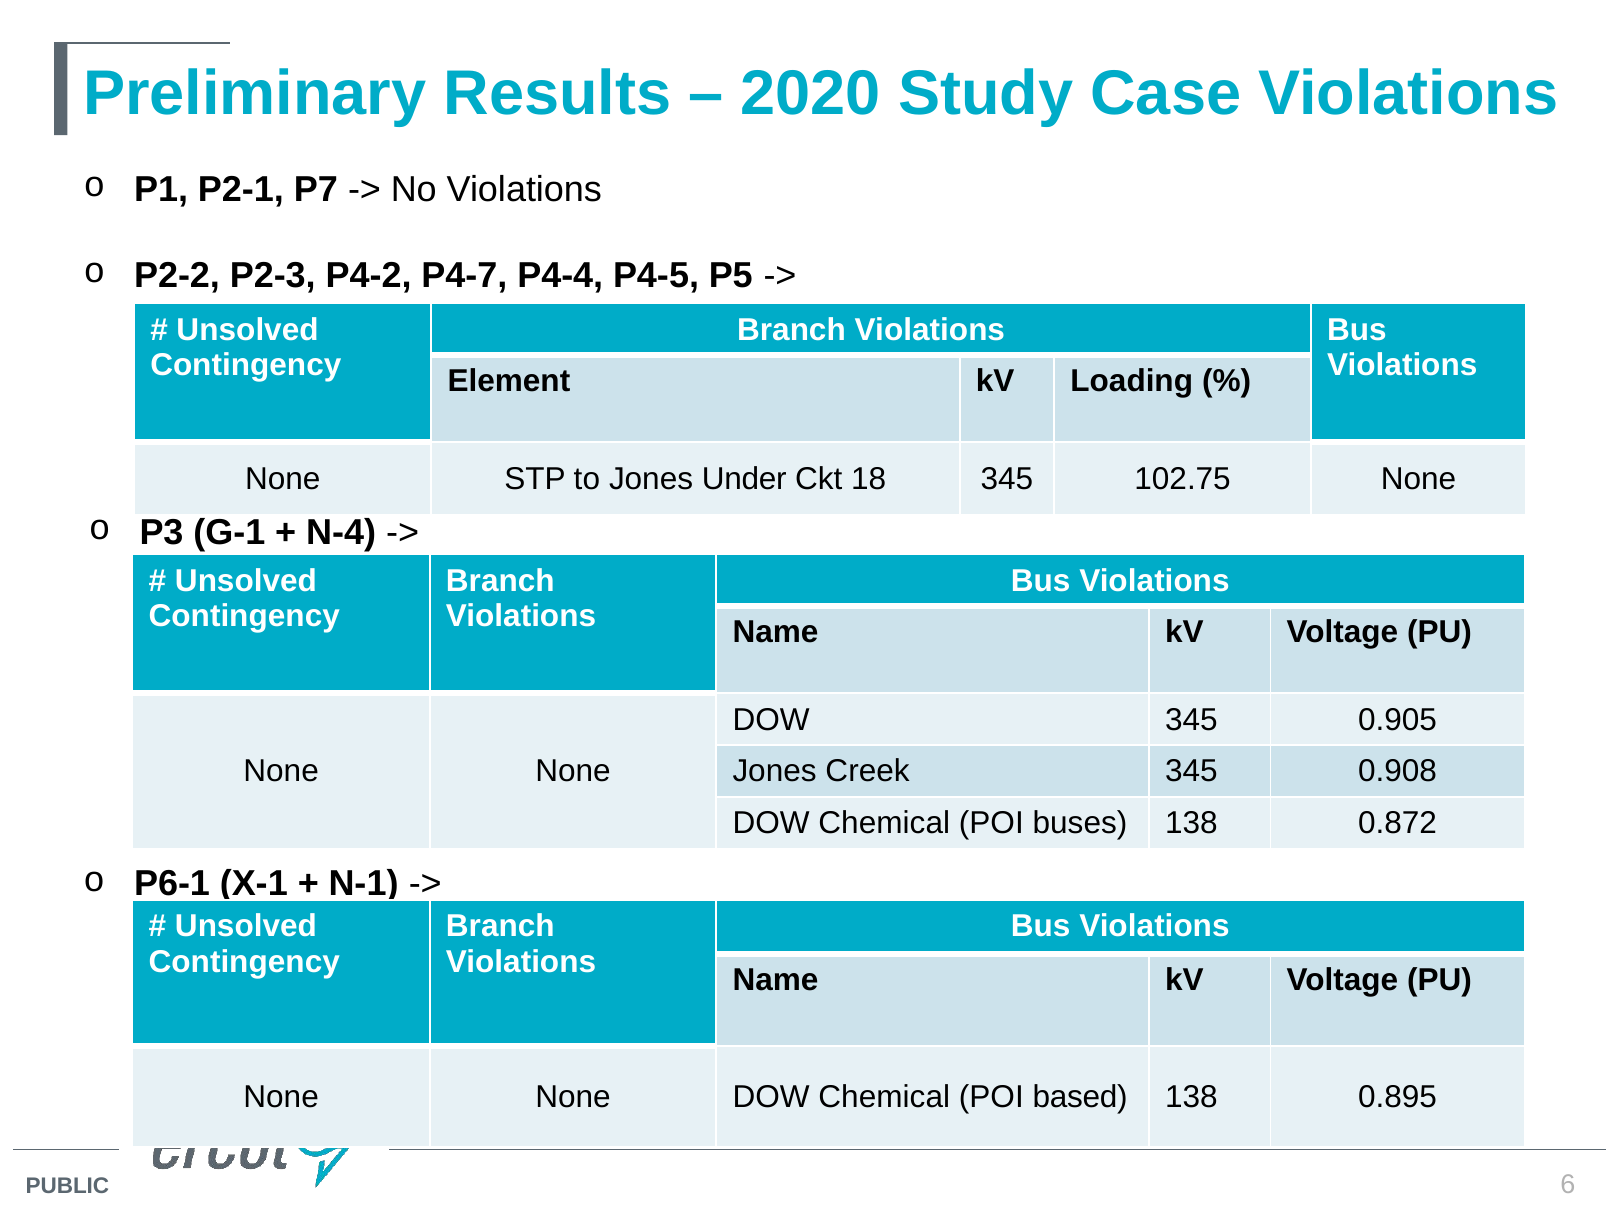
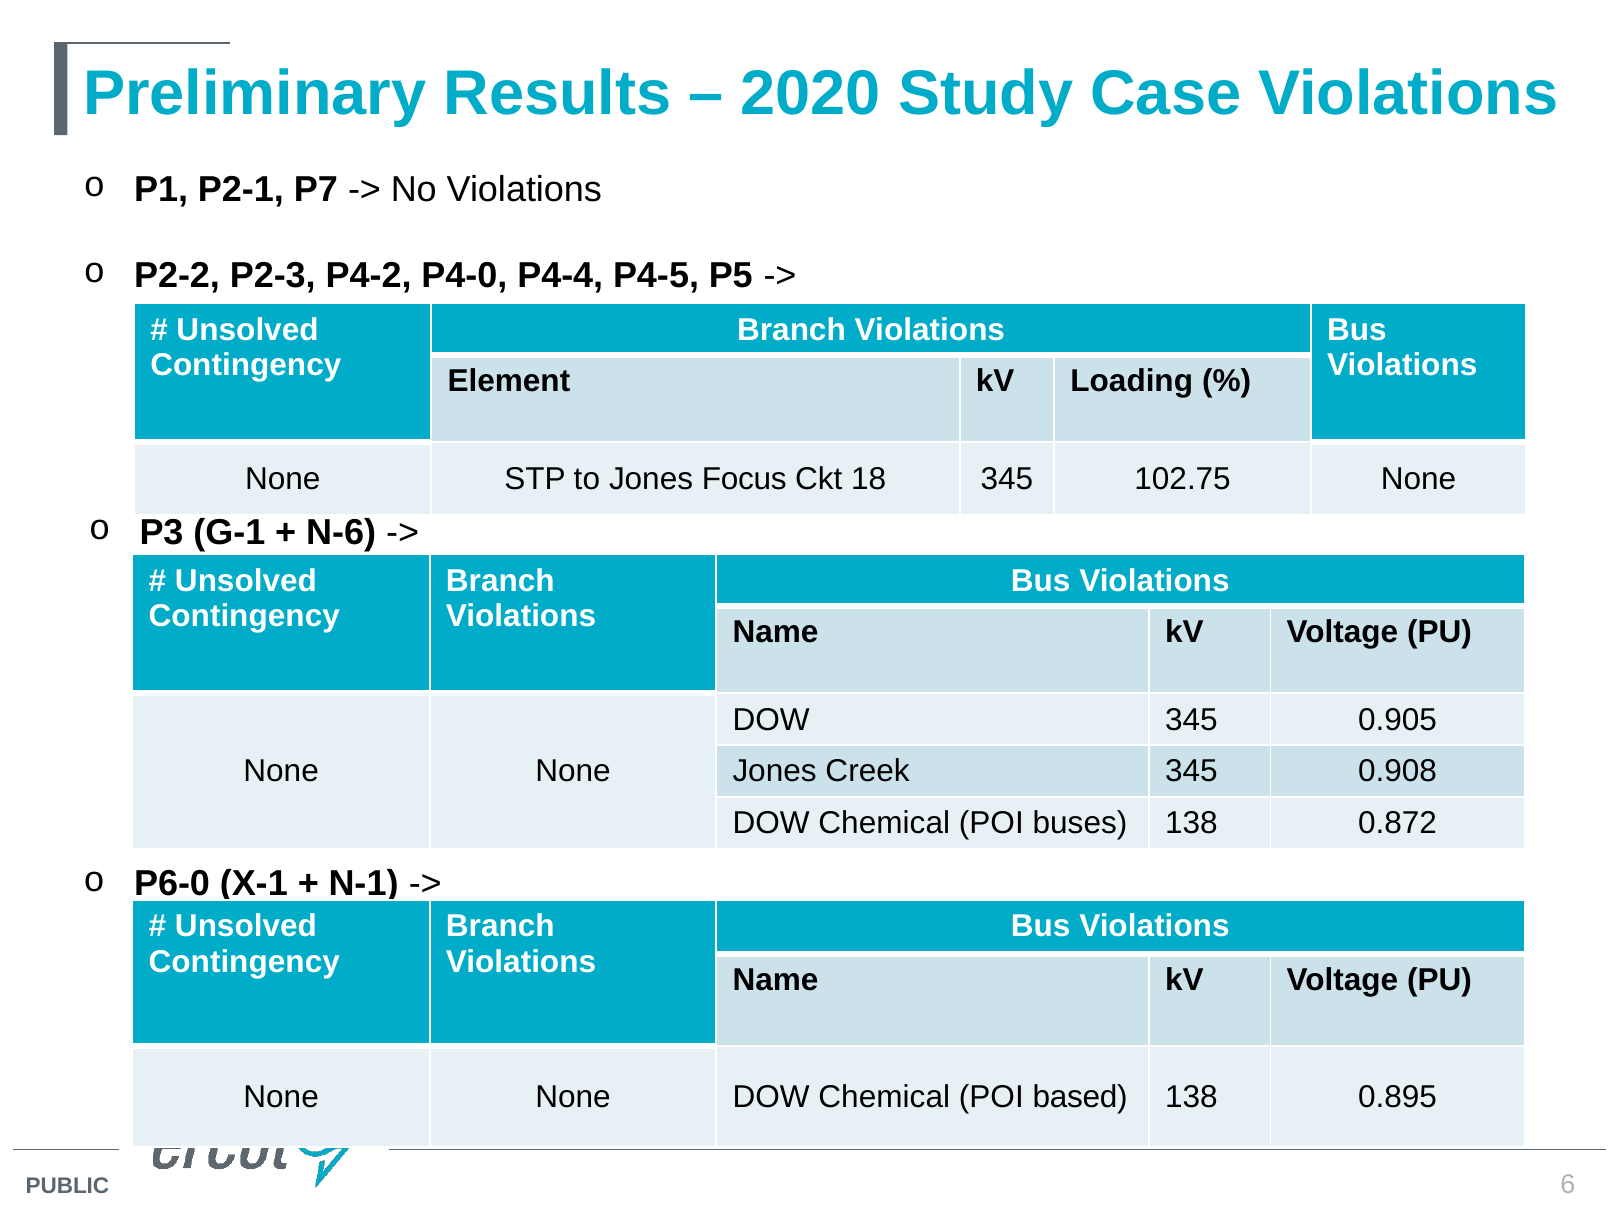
P4-7: P4-7 -> P4-0
Under: Under -> Focus
N-4: N-4 -> N-6
P6-1: P6-1 -> P6-0
